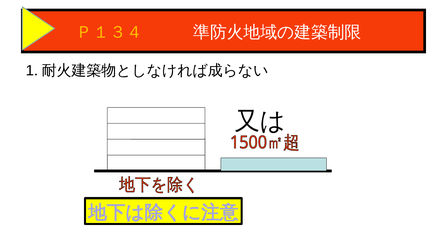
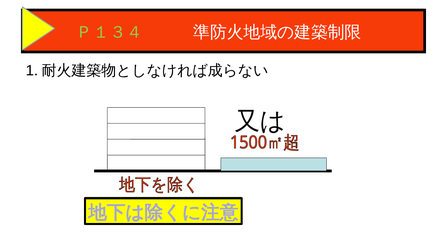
Ｐ１３４ colour: yellow -> light green
